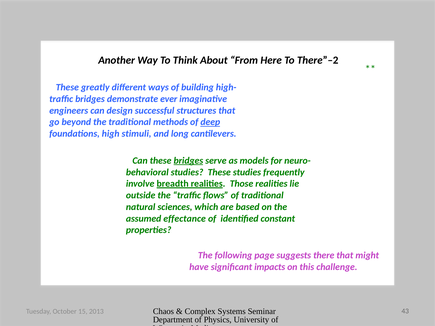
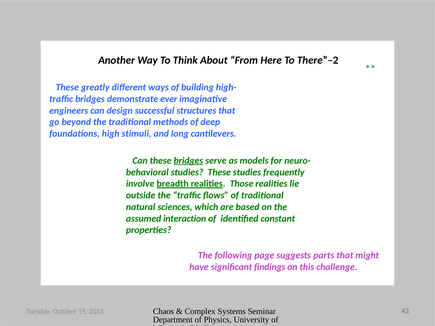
deep underline: present -> none
effectance: effectance -> interaction
there: there -> parts
impacts: impacts -> findings
